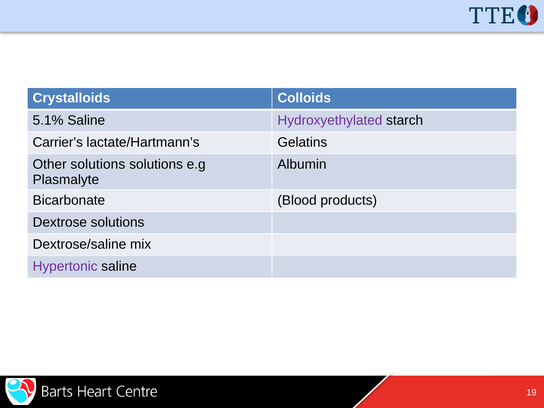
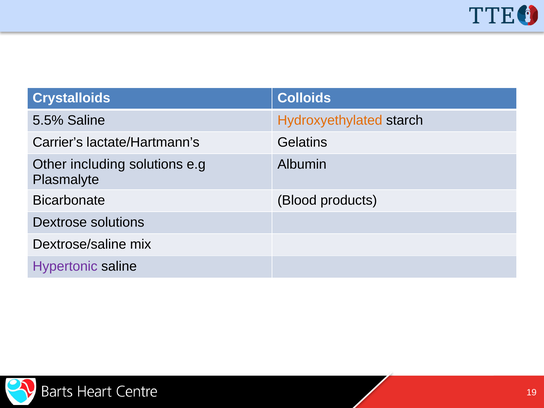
5.1%: 5.1% -> 5.5%
Hydroxyethylated colour: purple -> orange
Other solutions: solutions -> including
